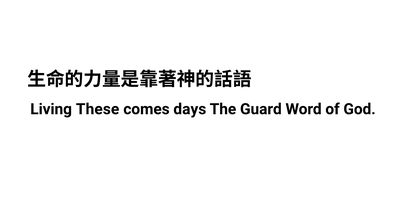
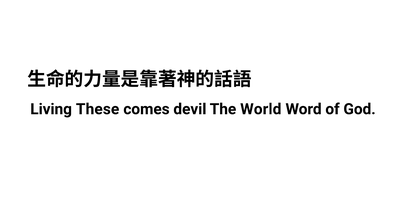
days: days -> devil
Guard: Guard -> World
